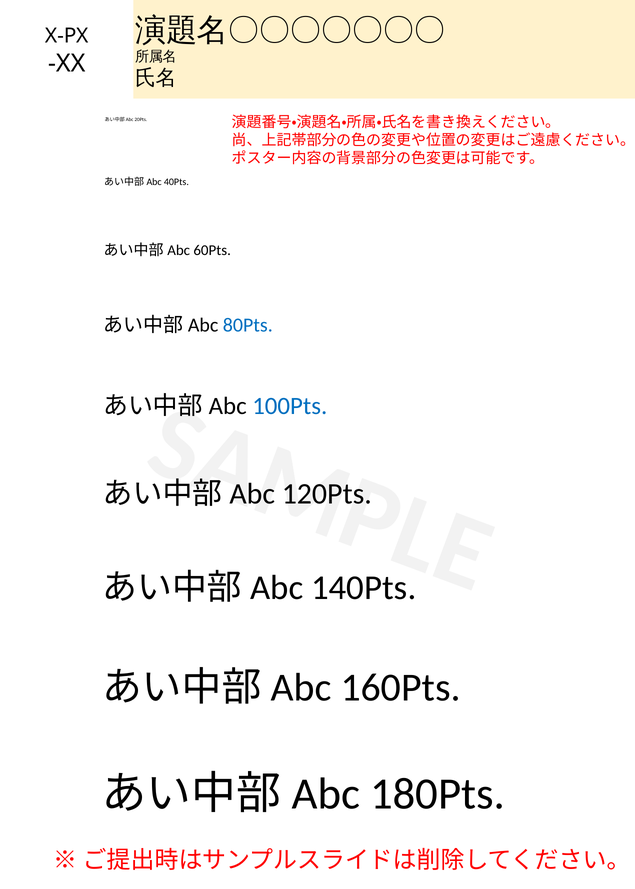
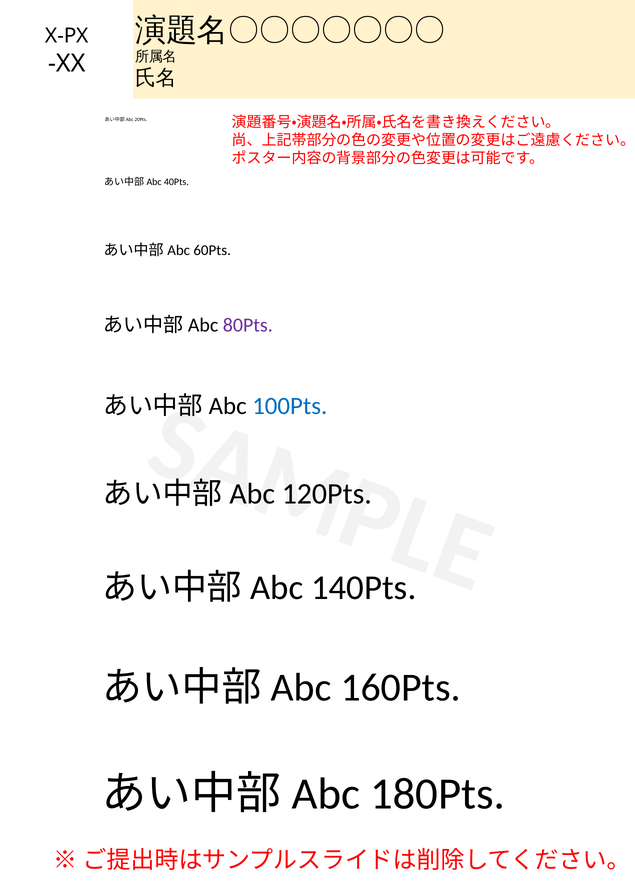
80Pts colour: blue -> purple
